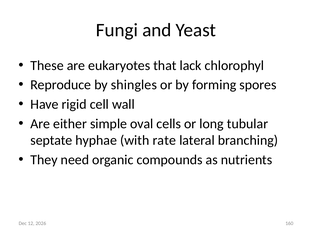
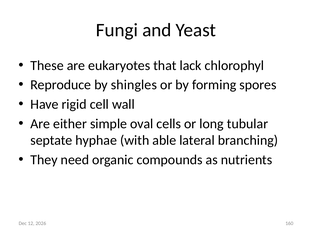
rate: rate -> able
